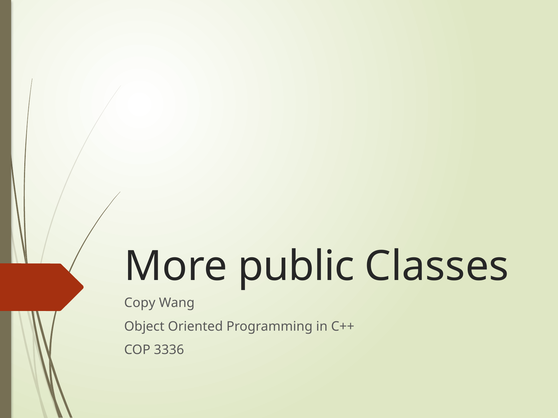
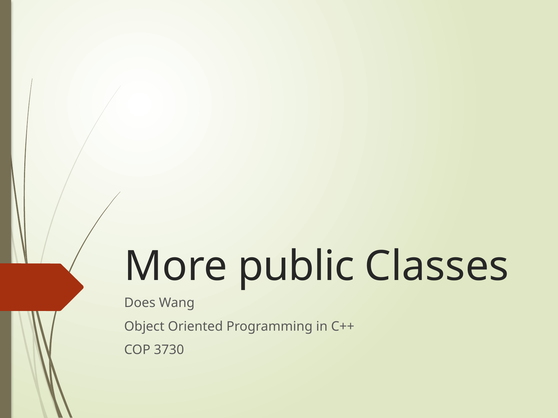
Copy: Copy -> Does
3336: 3336 -> 3730
